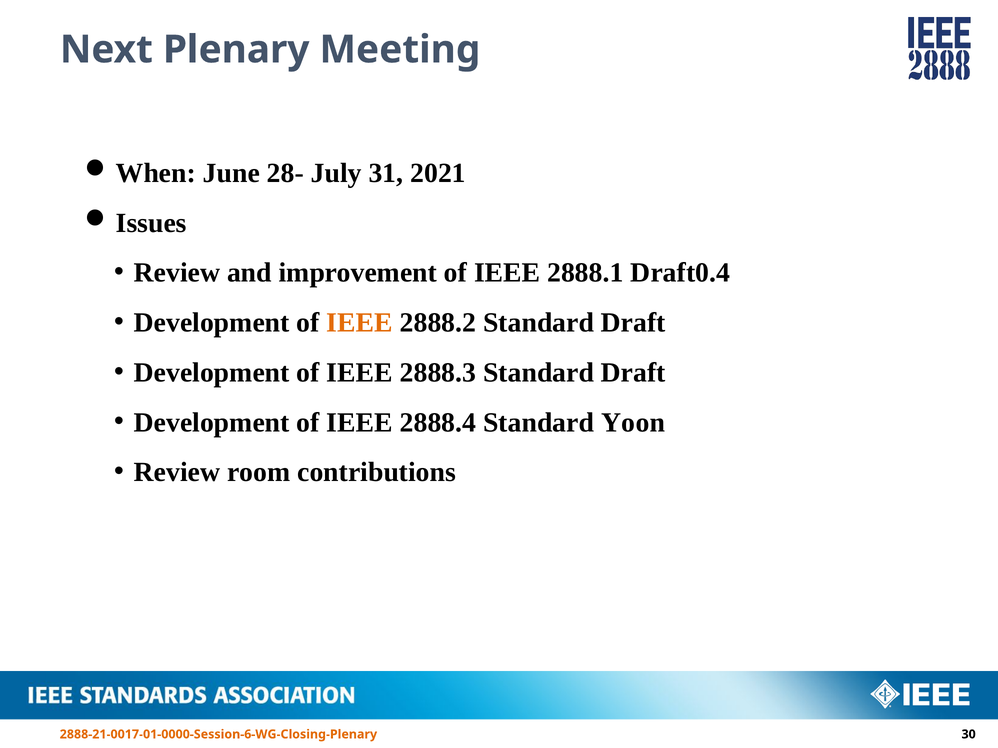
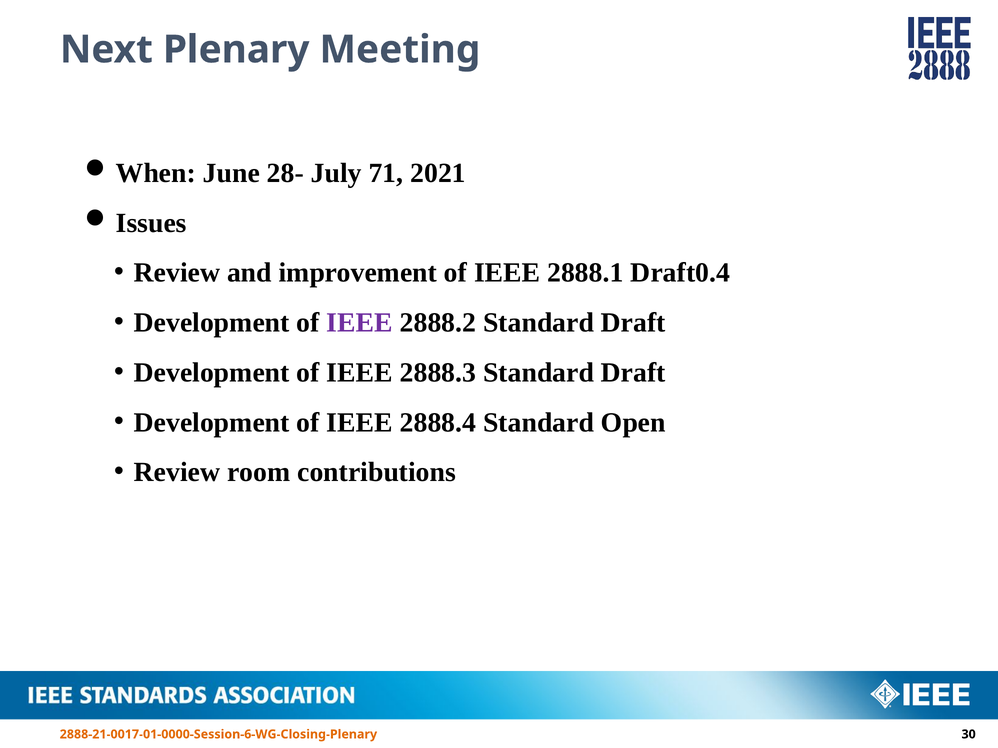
31: 31 -> 71
IEEE at (360, 323) colour: orange -> purple
Yoon: Yoon -> Open
